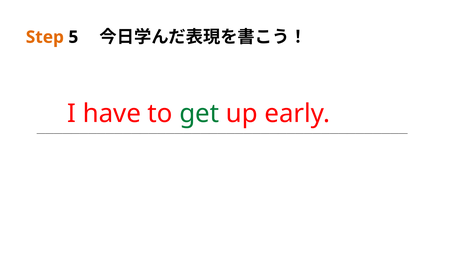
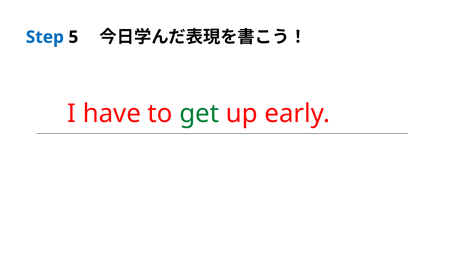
Step colour: orange -> blue
